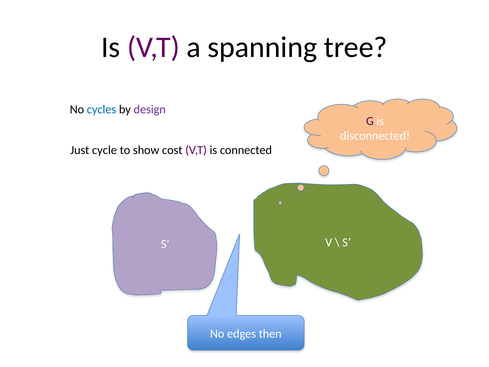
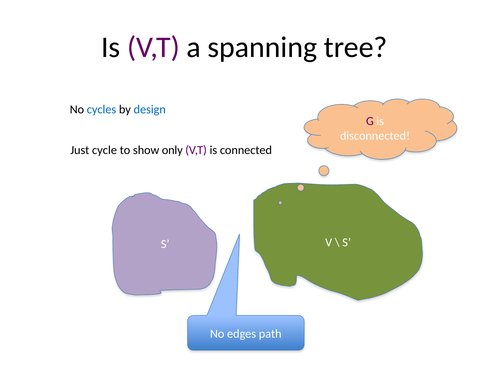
design colour: purple -> blue
cost: cost -> only
then: then -> path
